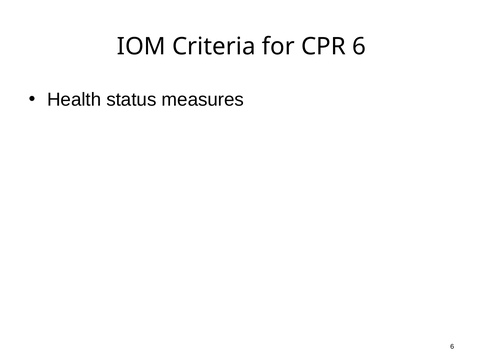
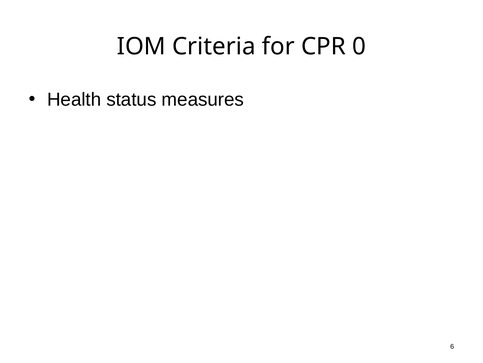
CPR 6: 6 -> 0
